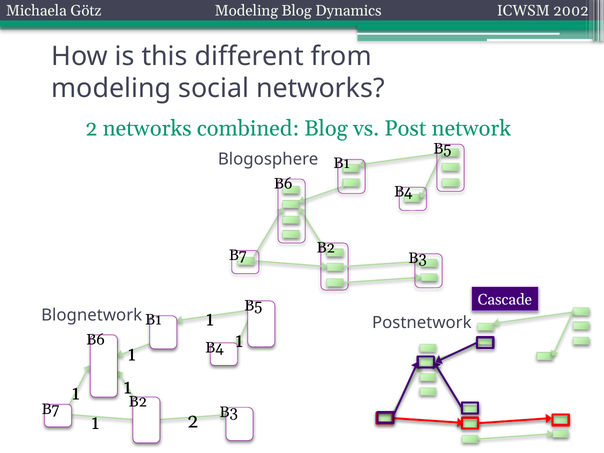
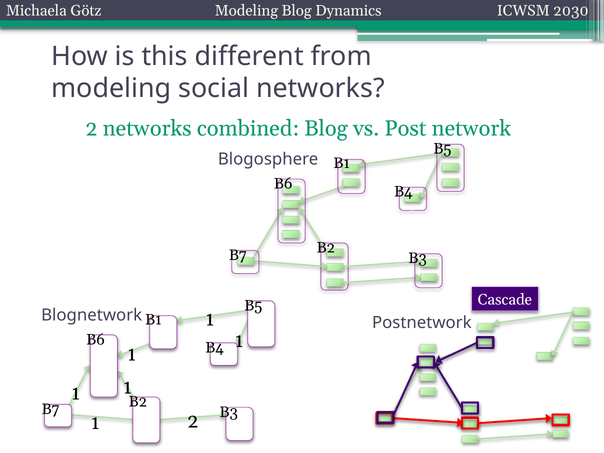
2002: 2002 -> 2030
